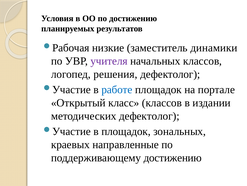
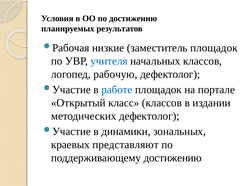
заместитель динамики: динамики -> площадок
учителя colour: purple -> blue
решения: решения -> рабочую
в площадок: площадок -> динамики
направленные: направленные -> представляют
